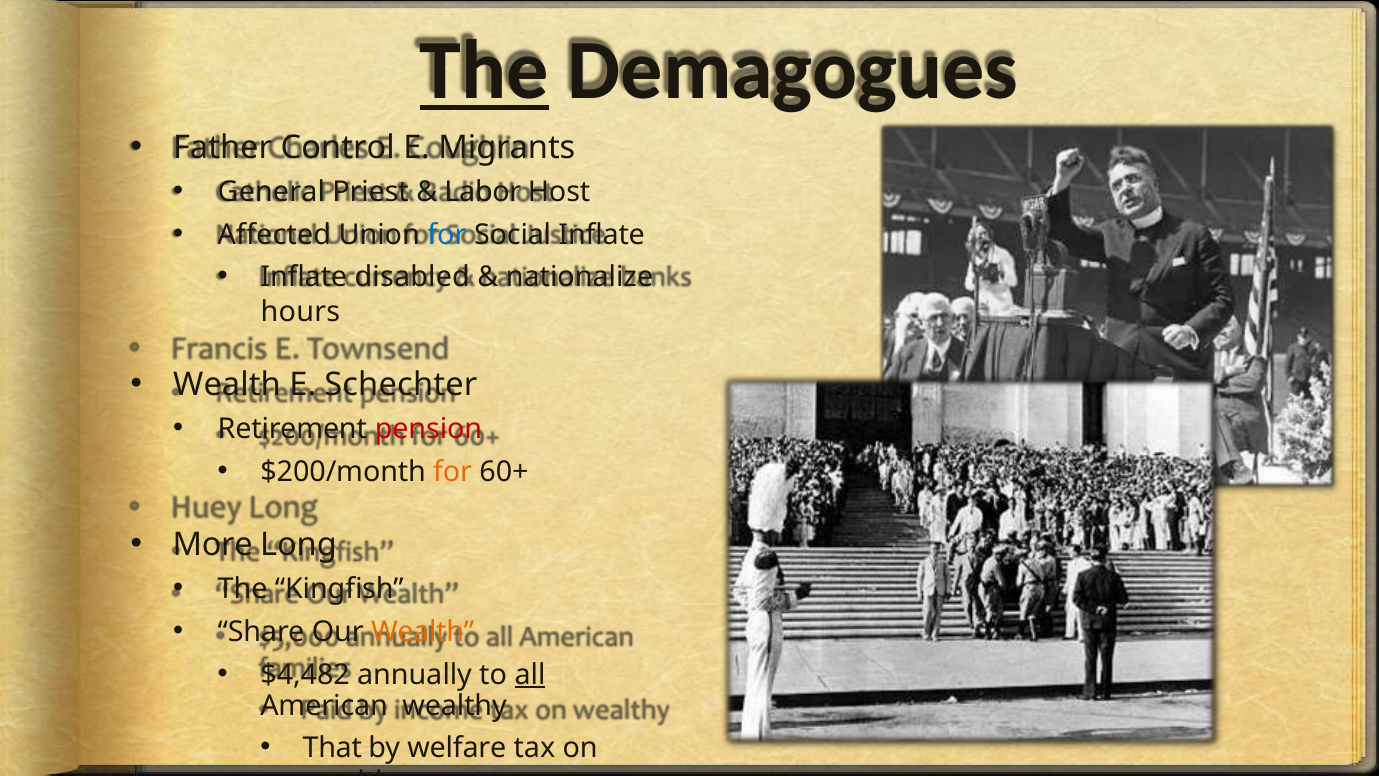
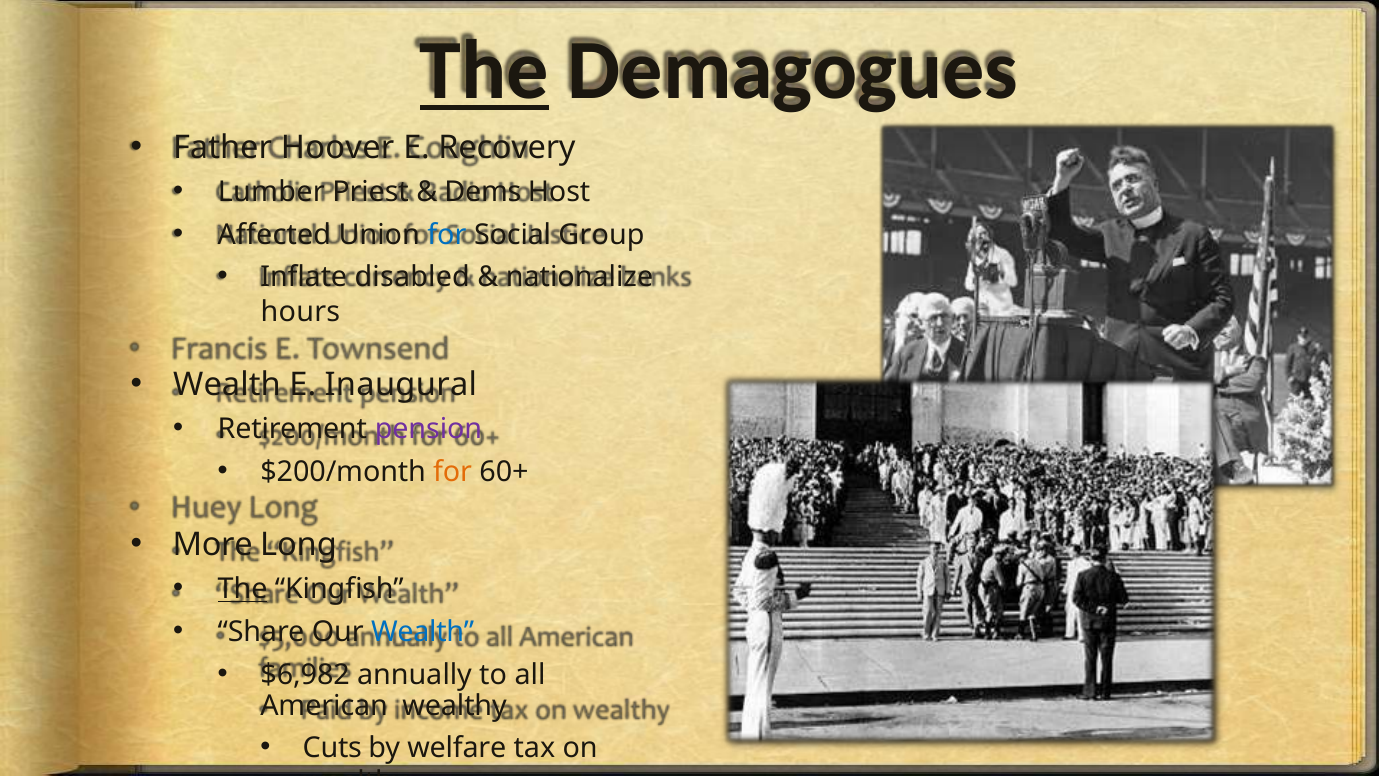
Control: Control -> Hoover
Migrants: Migrants -> Recovery
General: General -> Lumber
Labor: Labor -> Dems
Social Inflate: Inflate -> Group
Schechter: Schechter -> Inaugural
pension colour: red -> purple
The at (243, 589) underline: none -> present
Wealth at (423, 631) colour: orange -> blue
$4,482: $4,482 -> $6,982
all underline: present -> none
That: That -> Cuts
